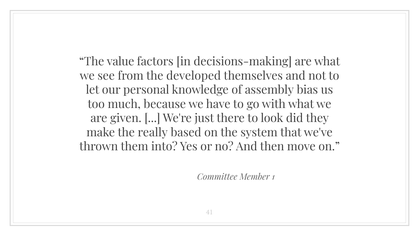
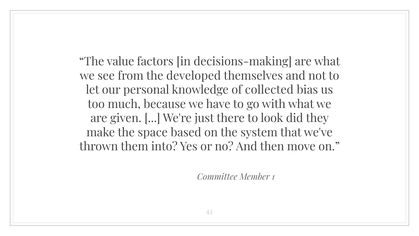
assembly: assembly -> collected
really: really -> space
